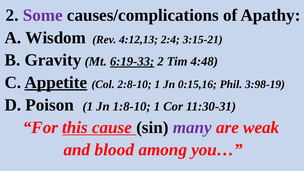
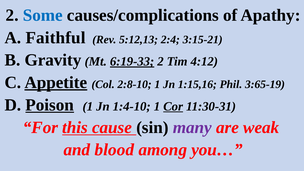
Some colour: purple -> blue
Wisdom: Wisdom -> Faithful
4:12,13: 4:12,13 -> 5:12,13
4:48: 4:48 -> 4:12
0:15,16: 0:15,16 -> 1:15,16
3:98-19: 3:98-19 -> 3:65-19
Poison underline: none -> present
1:8-10: 1:8-10 -> 1:4-10
Cor underline: none -> present
